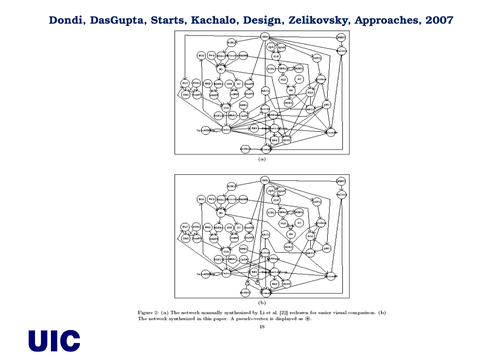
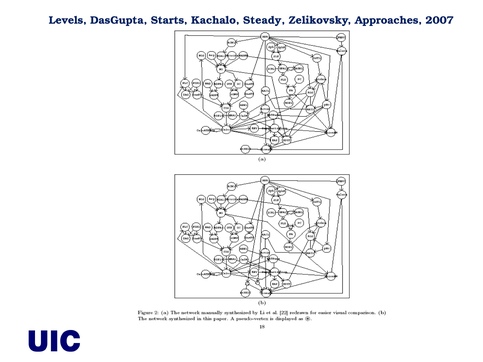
Dondi: Dondi -> Levels
Design: Design -> Steady
